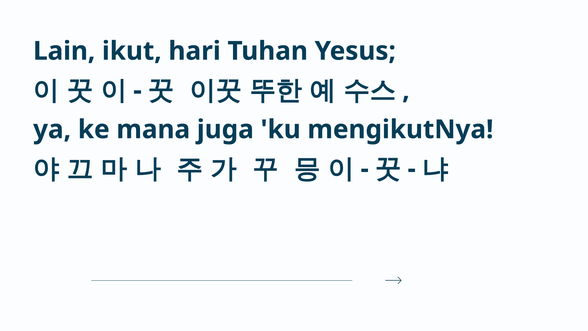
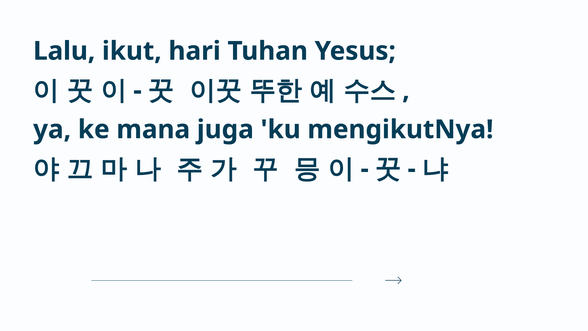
Lain: Lain -> Lalu
